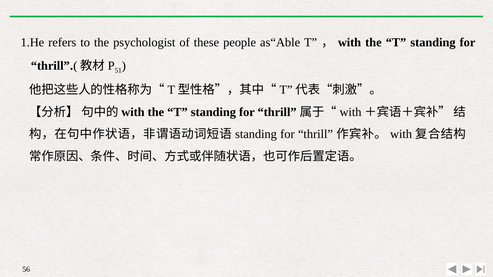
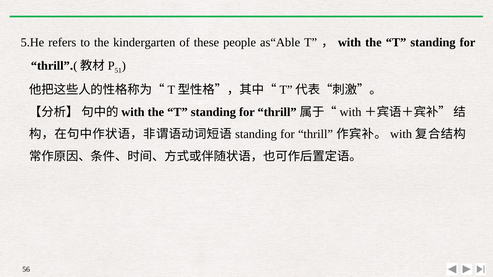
1.He: 1.He -> 5.He
psychologist: psychologist -> kindergarten
